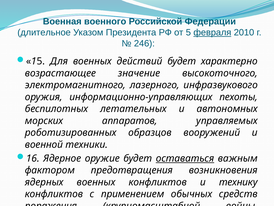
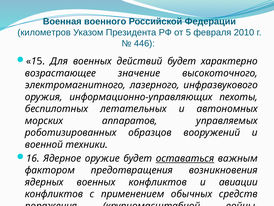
длительное: длительное -> километров
февраля underline: present -> none
246: 246 -> 446
технику: технику -> авиации
